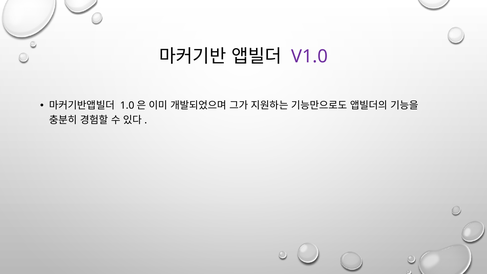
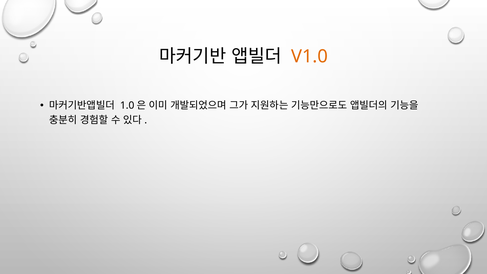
V1.0 colour: purple -> orange
